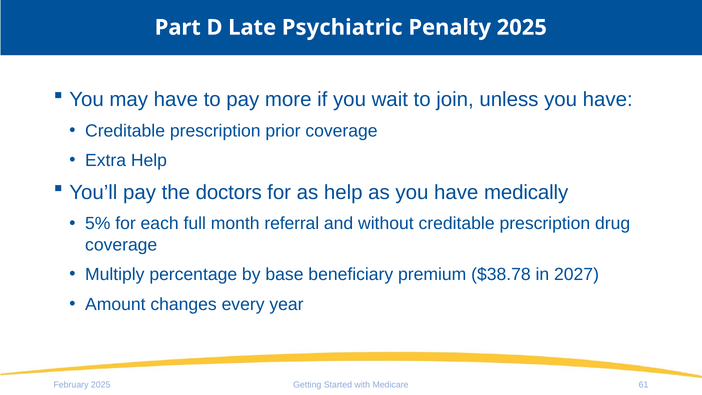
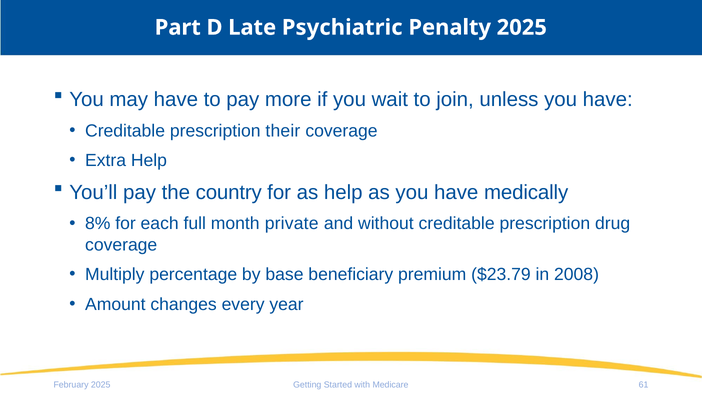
prior: prior -> their
doctors: doctors -> country
5%: 5% -> 8%
referral: referral -> private
$38.78: $38.78 -> $23.79
2027: 2027 -> 2008
